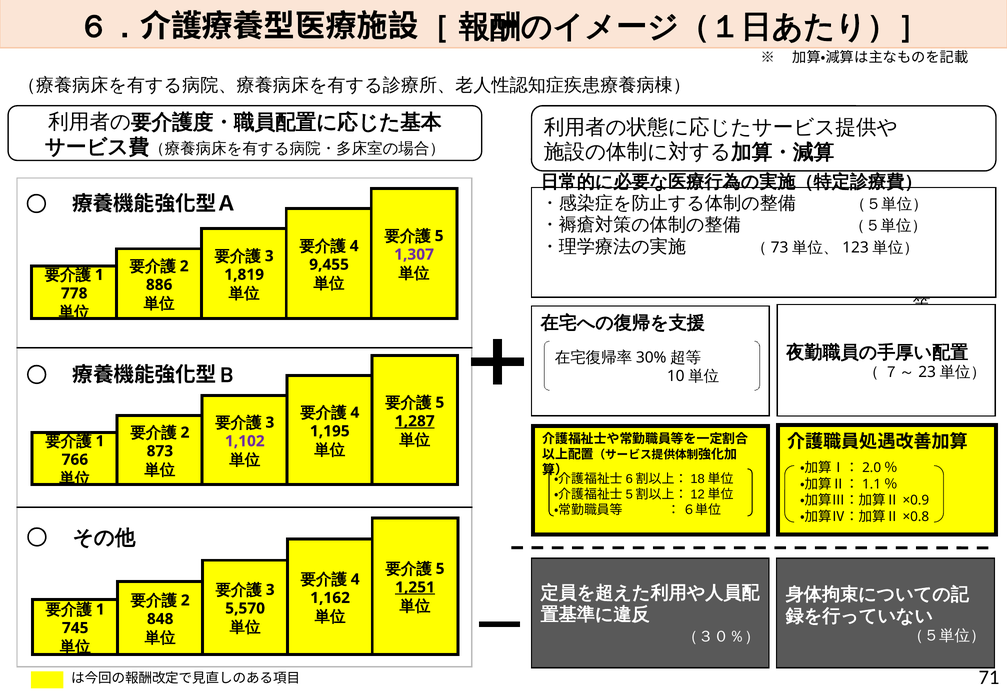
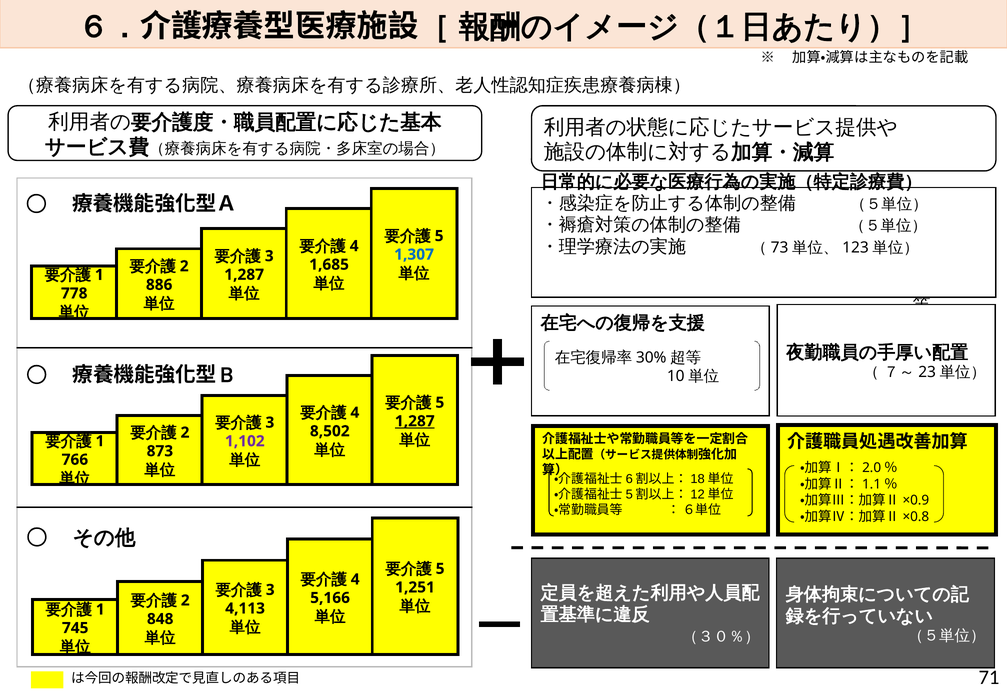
1,307 colour: purple -> blue
9,455: 9,455 -> 1,685
1,819 at (244, 275): 1,819 -> 1,287
1,195: 1,195 -> 8,502
1,251 underline: present -> none
1,162: 1,162 -> 5,166
5,570: 5,570 -> 4,113
